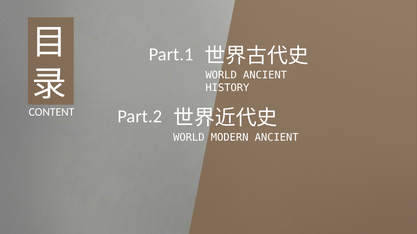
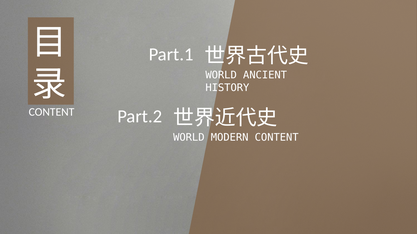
MODERN ANCIENT: ANCIENT -> CONTENT
